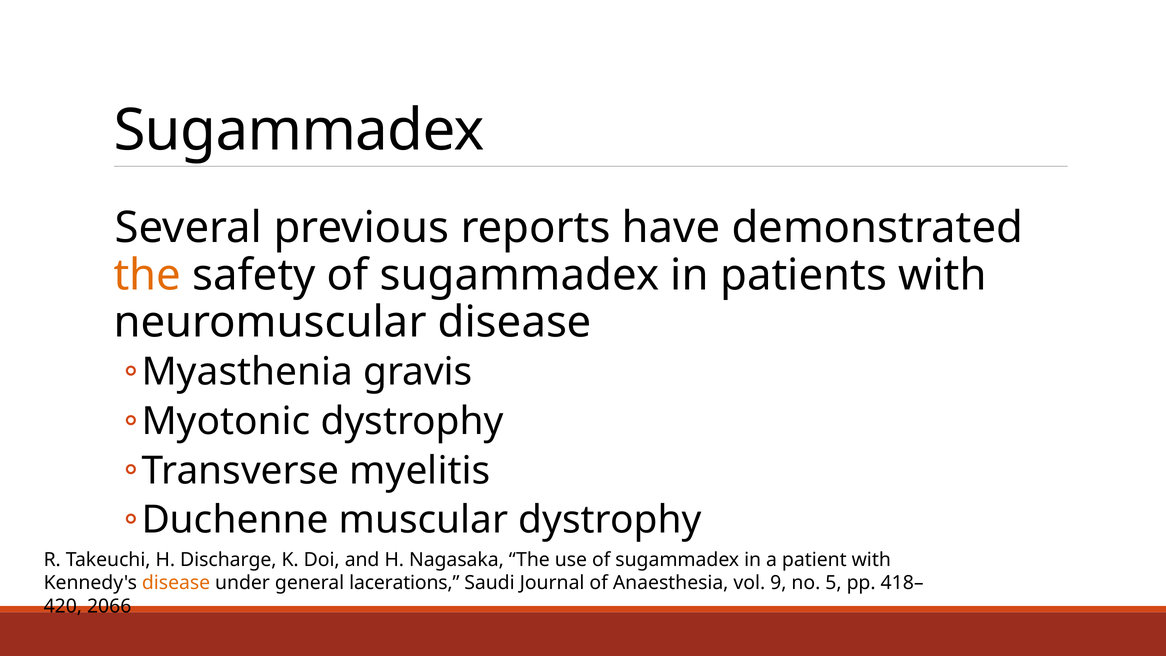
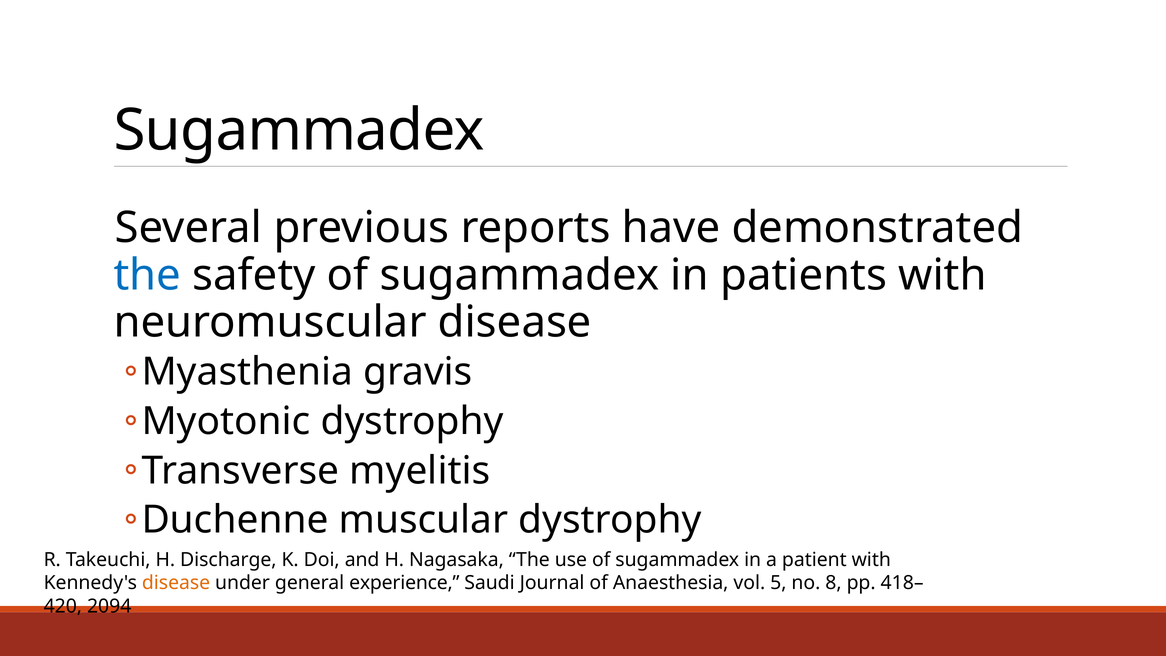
the at (147, 275) colour: orange -> blue
lacerations: lacerations -> experience
9: 9 -> 5
5: 5 -> 8
2066: 2066 -> 2094
